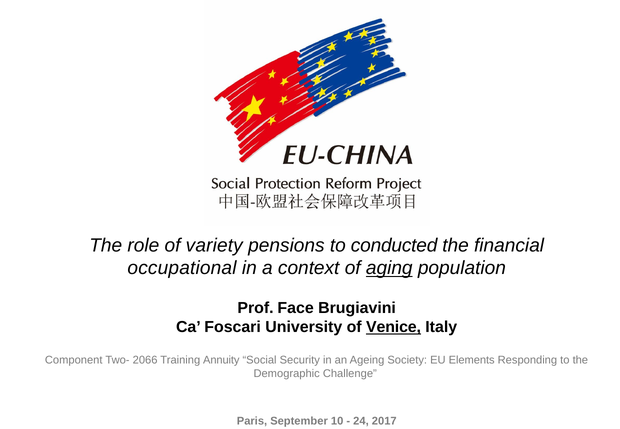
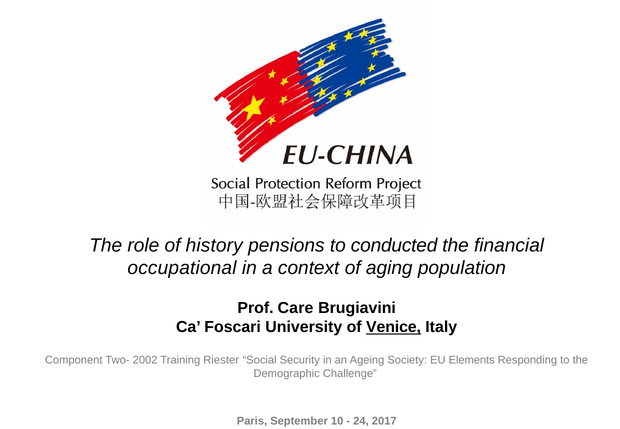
variety: variety -> history
aging underline: present -> none
Face: Face -> Care
2066: 2066 -> 2002
Annuity: Annuity -> Riester
